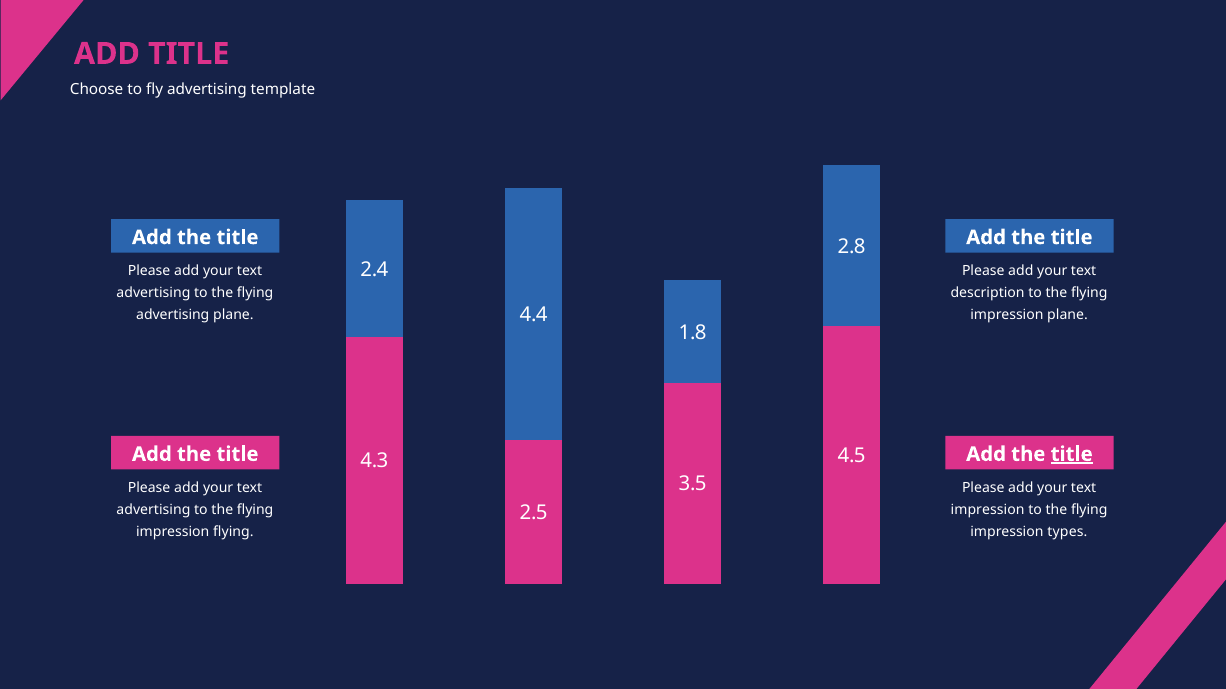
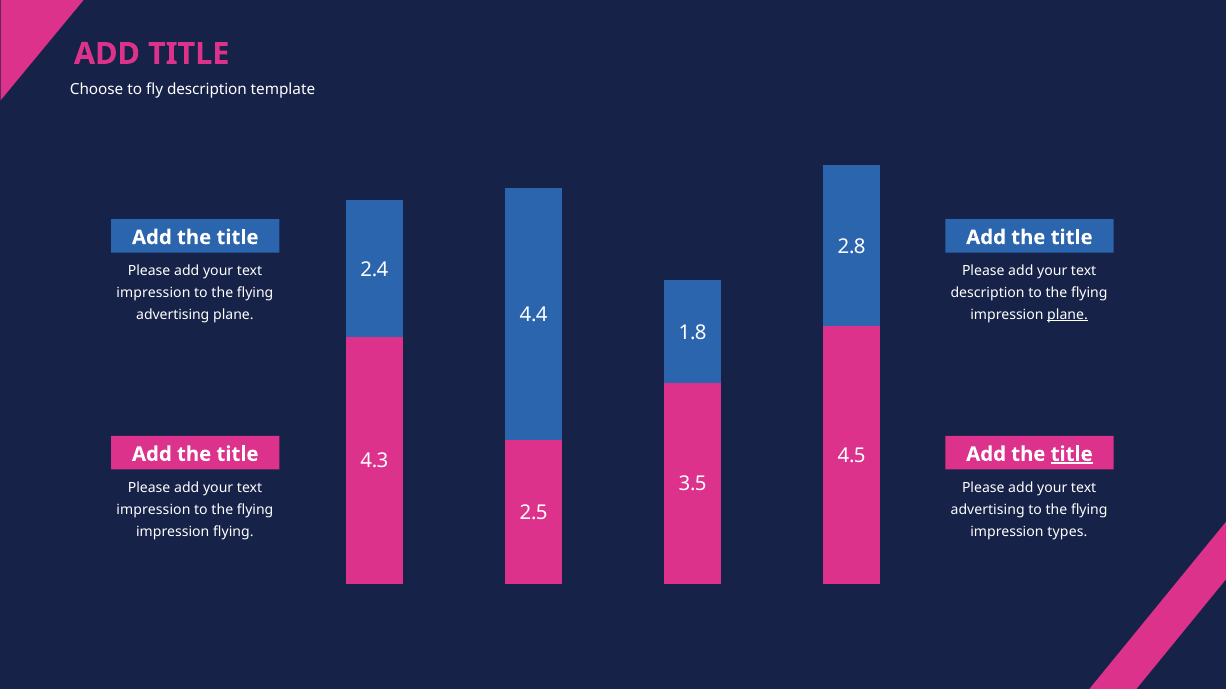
fly advertising: advertising -> description
advertising at (153, 293): advertising -> impression
plane at (1068, 315) underline: none -> present
advertising at (153, 510): advertising -> impression
impression at (988, 510): impression -> advertising
